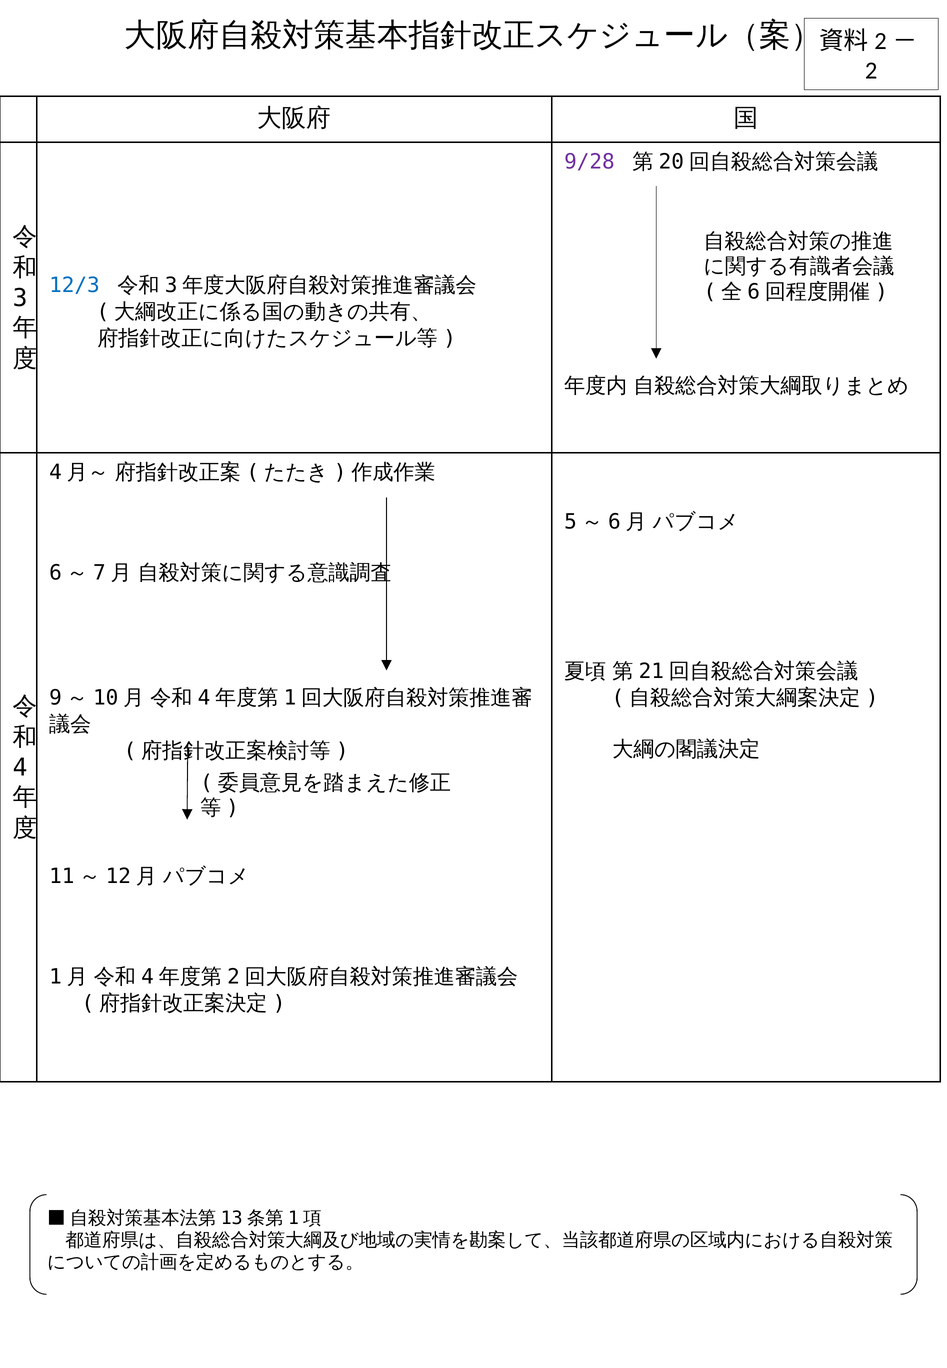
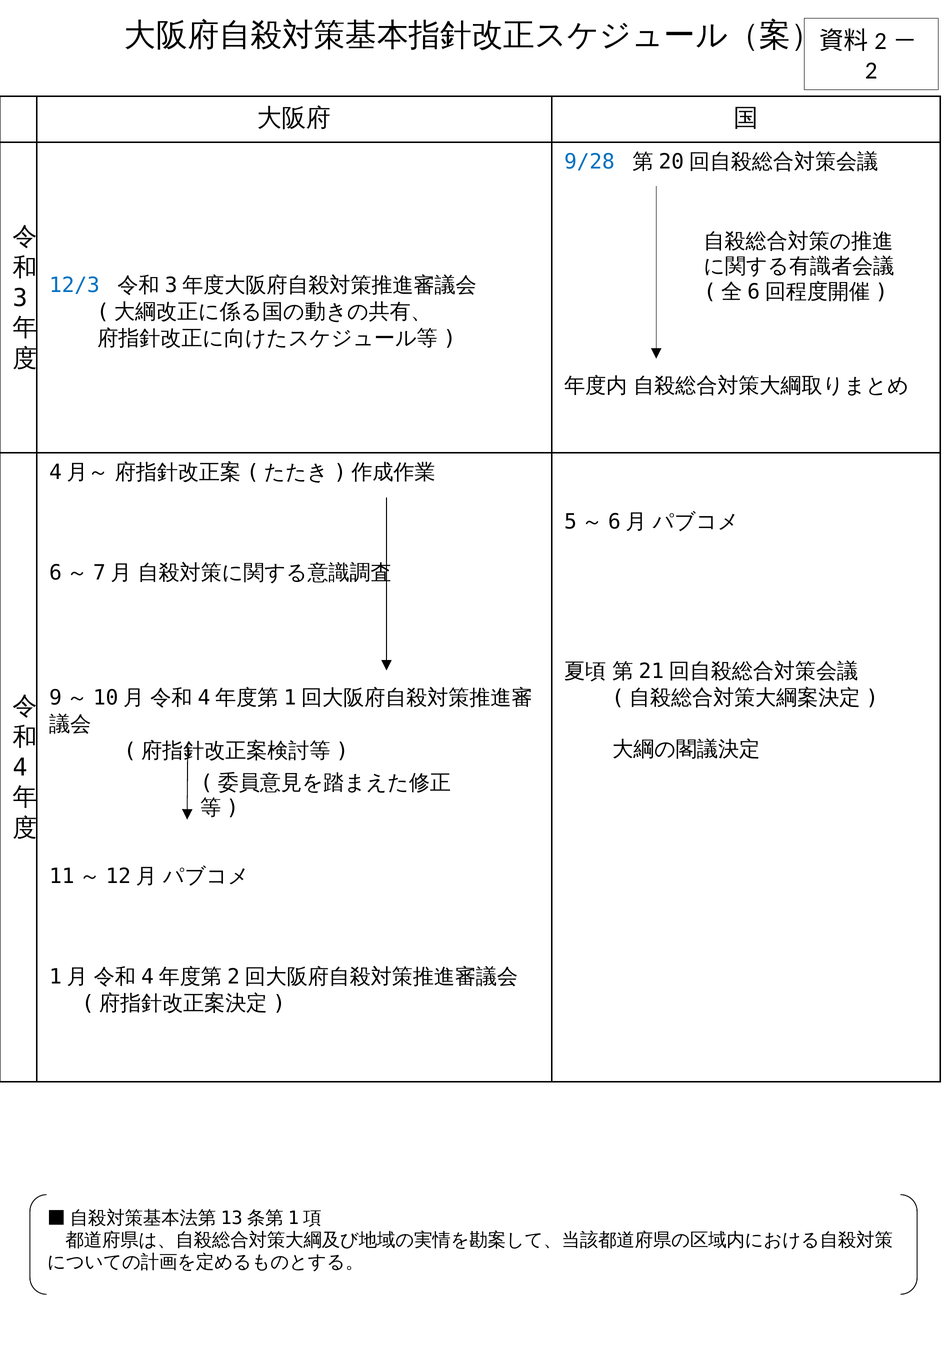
9/28 colour: purple -> blue
